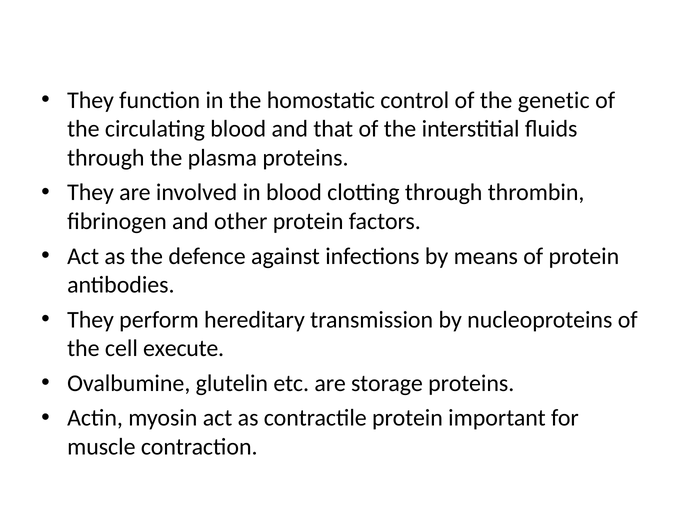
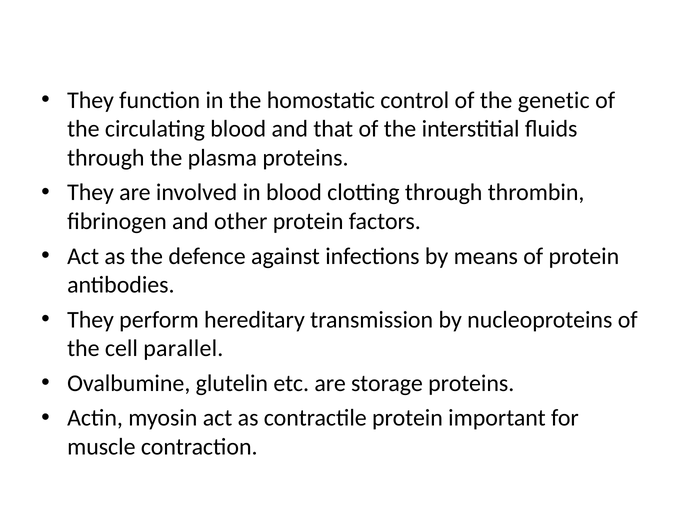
execute: execute -> parallel
